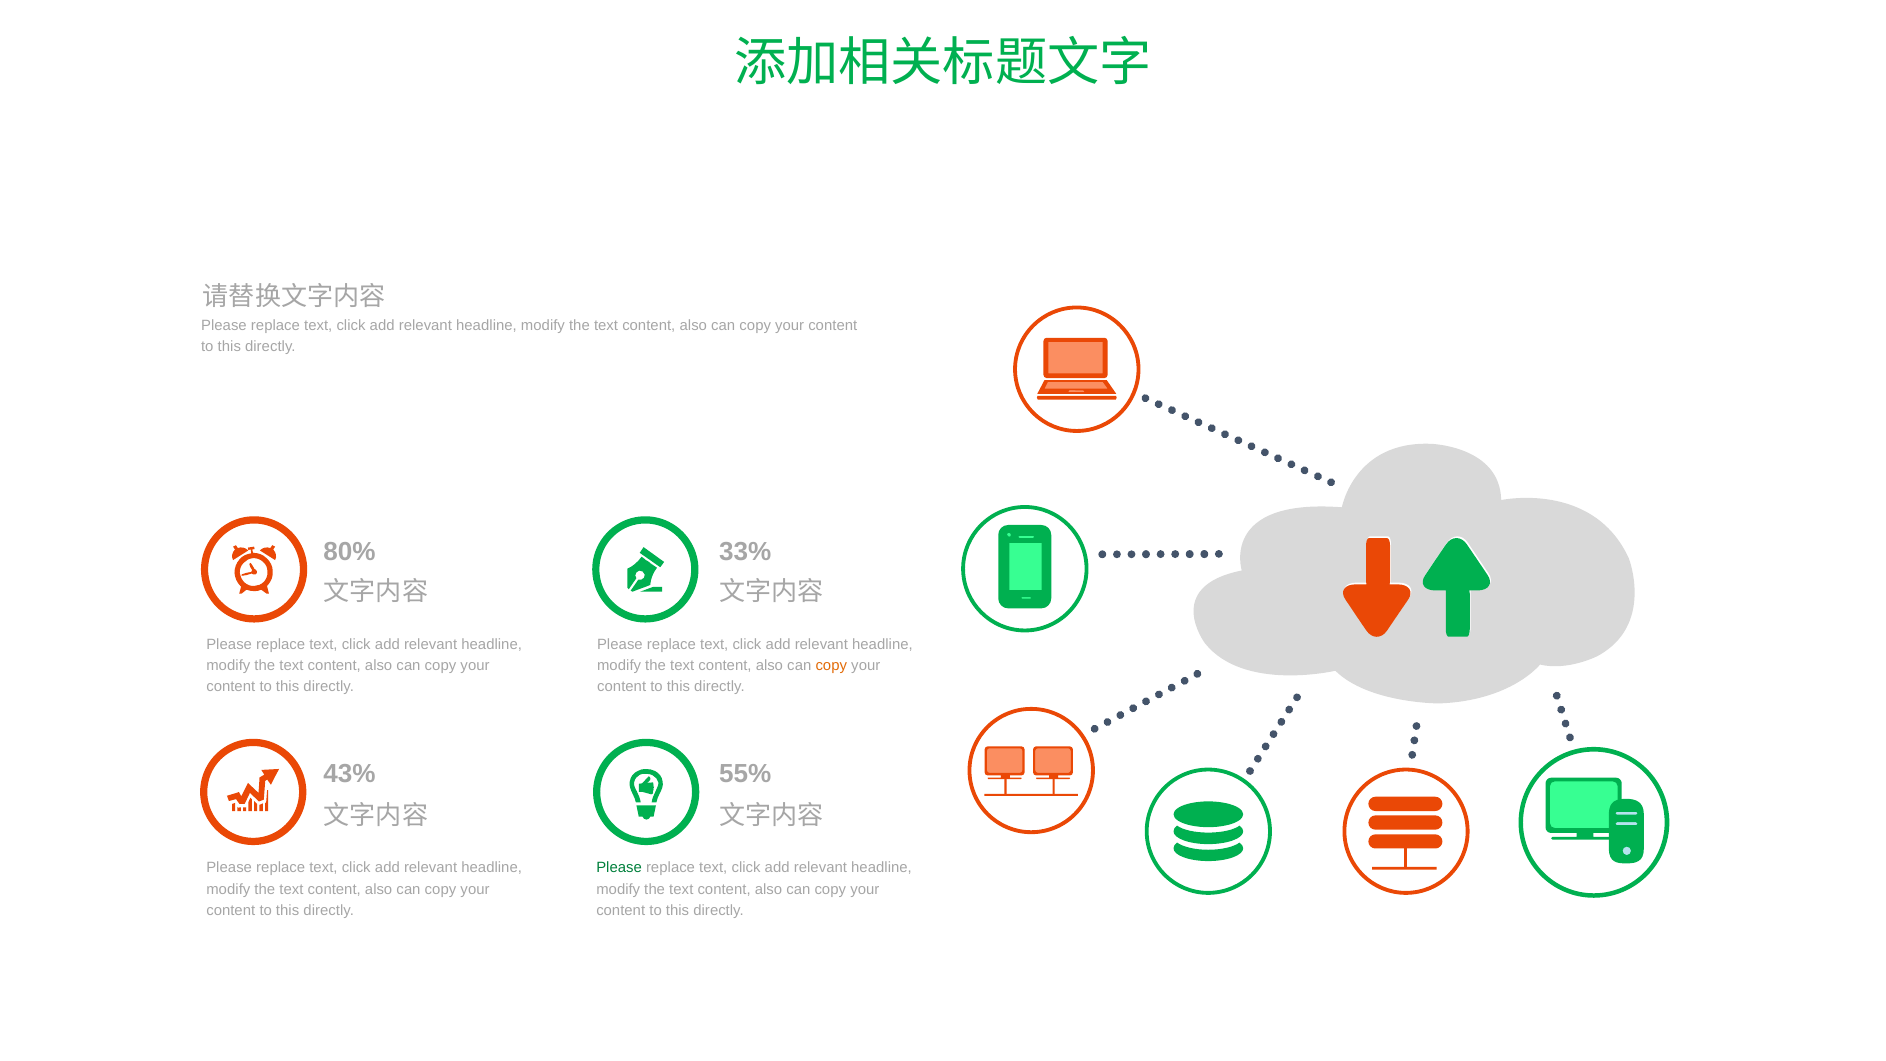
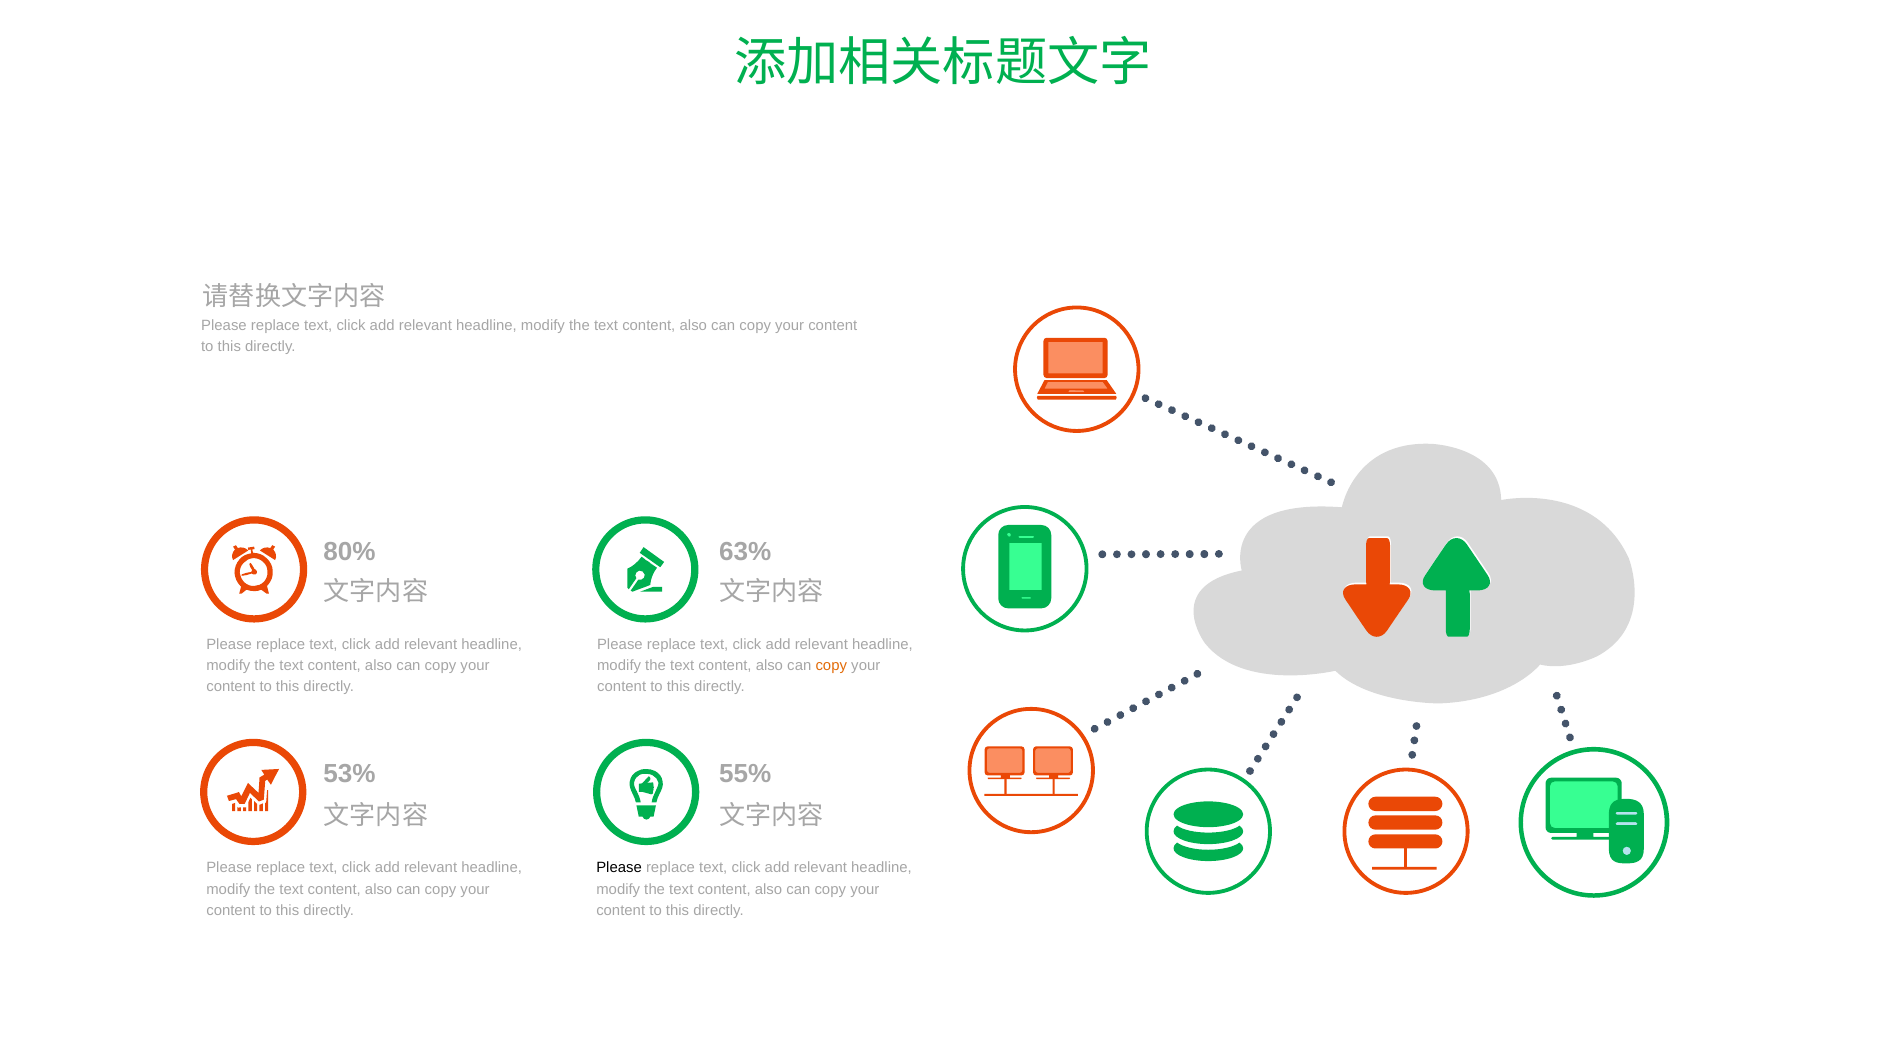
33%: 33% -> 63%
43%: 43% -> 53%
Please at (619, 868) colour: green -> black
